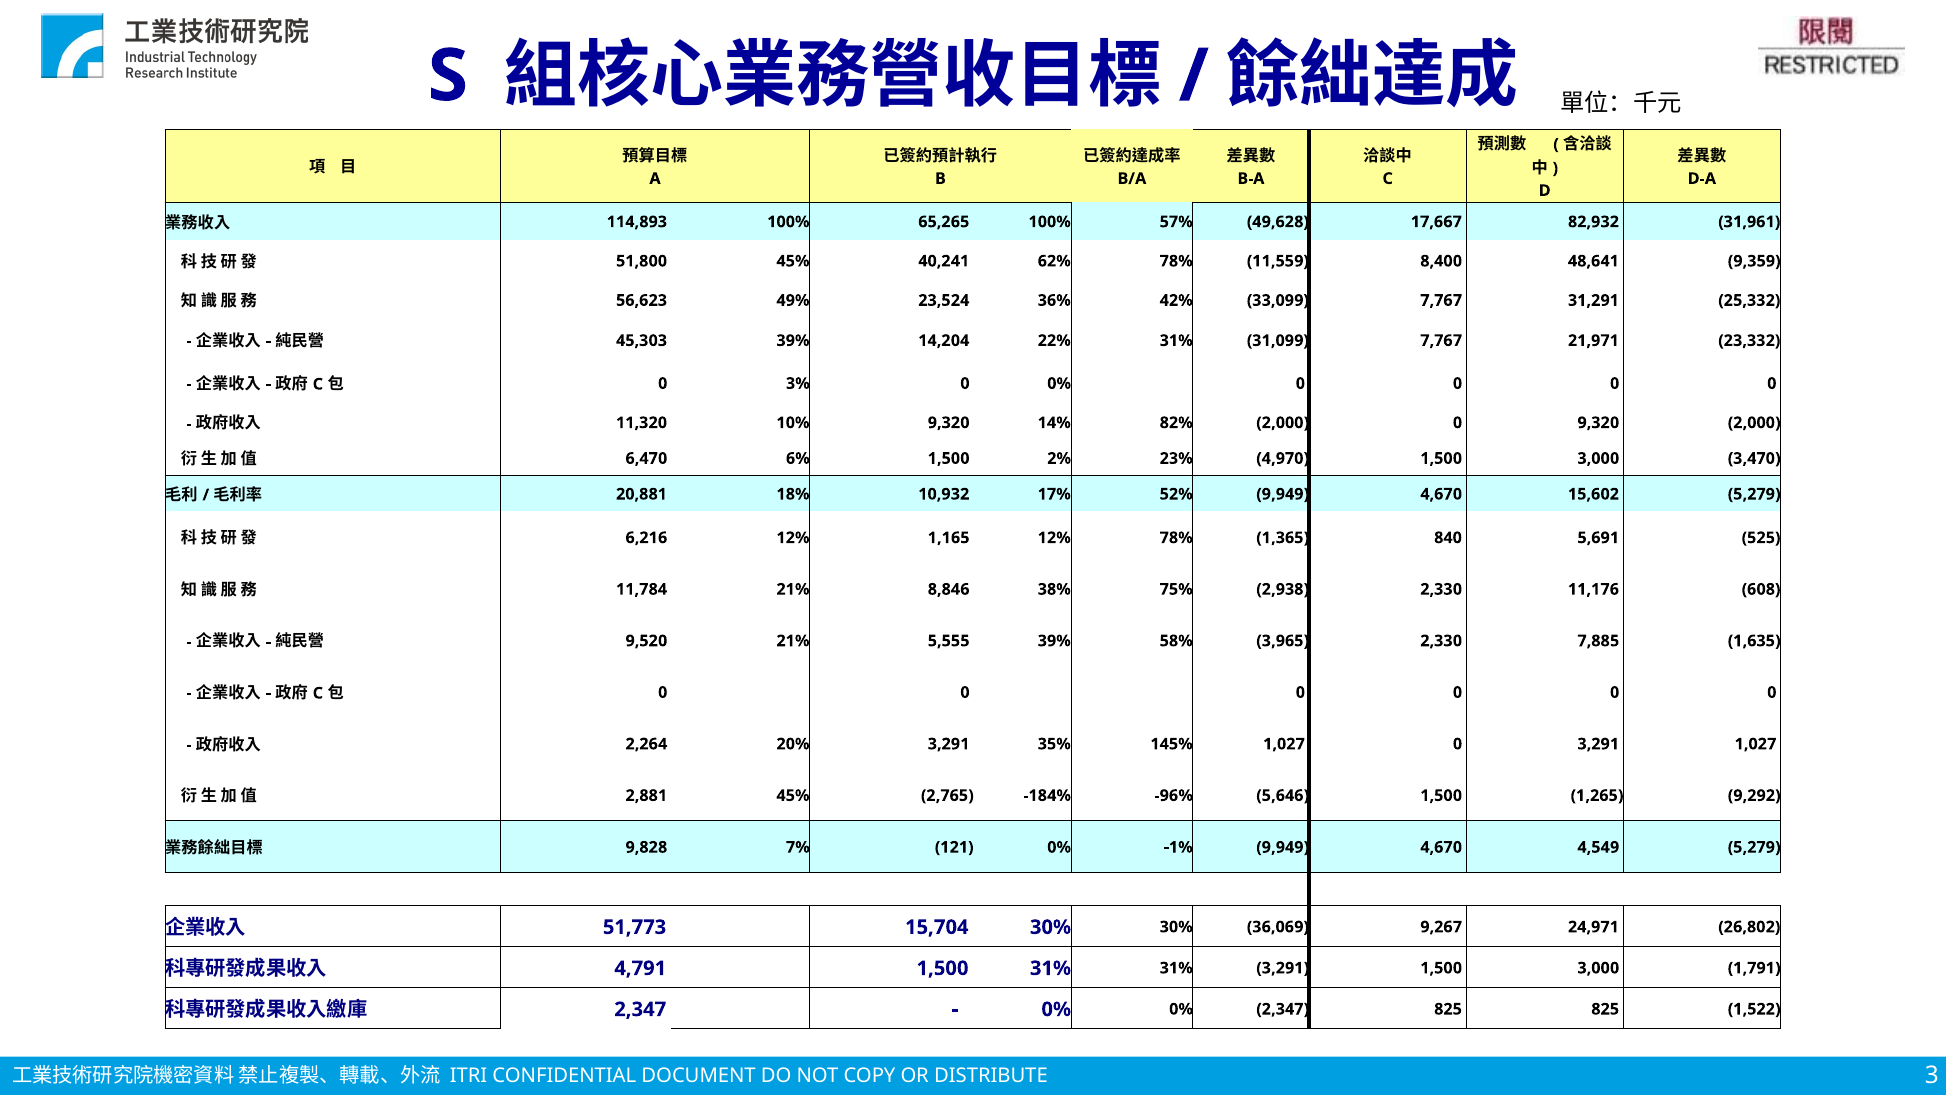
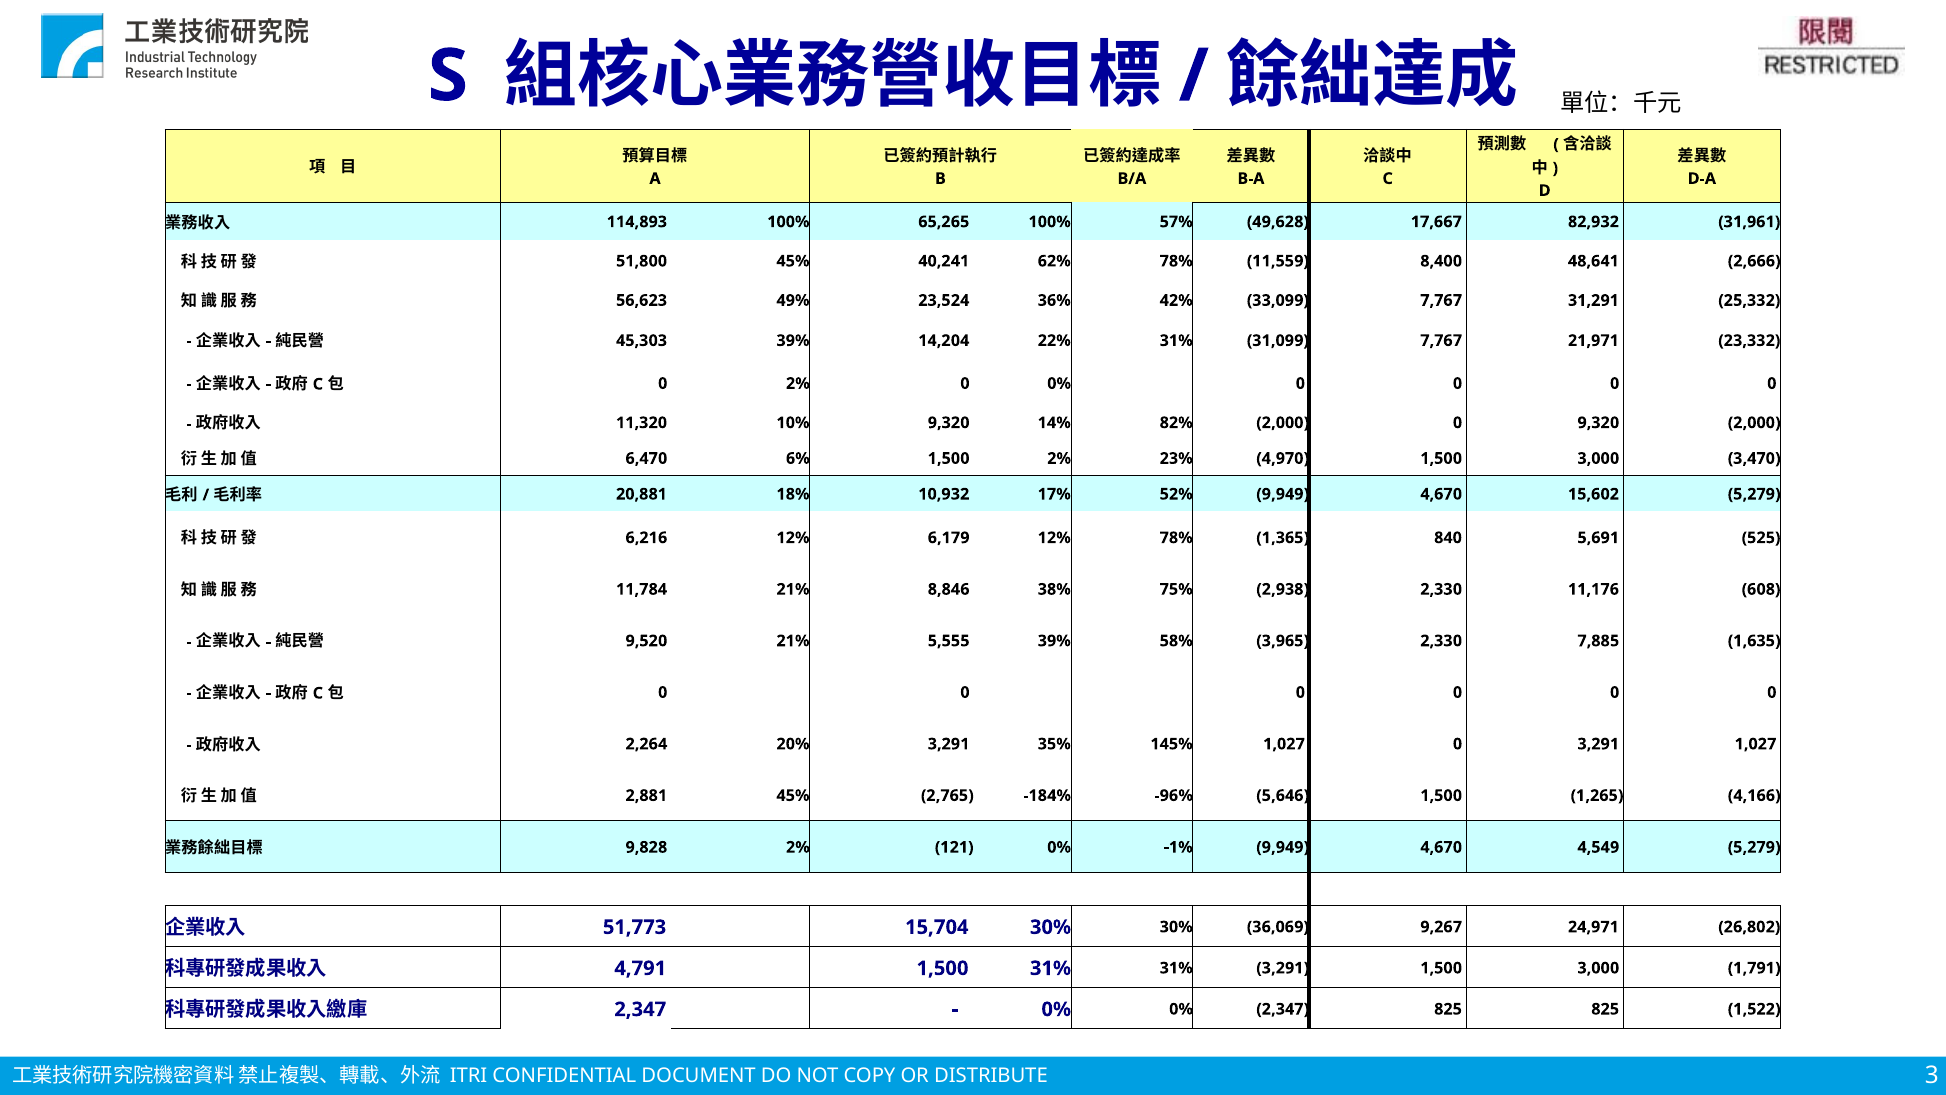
9,359: 9,359 -> 2,666
0 3%: 3% -> 2%
1,165: 1,165 -> 6,179
9,292: 9,292 -> 4,166
9,828 7%: 7% -> 2%
